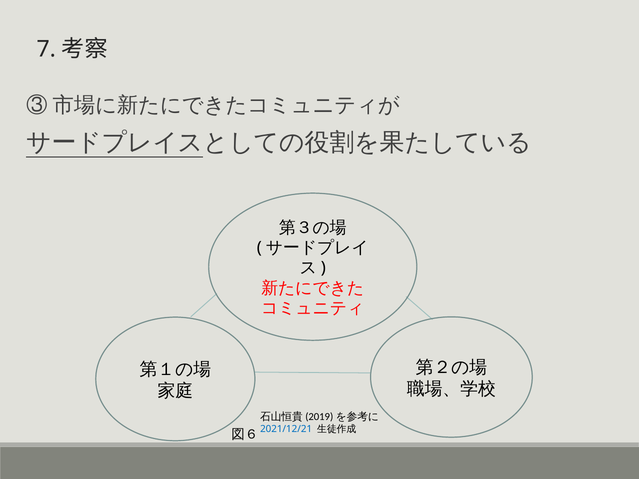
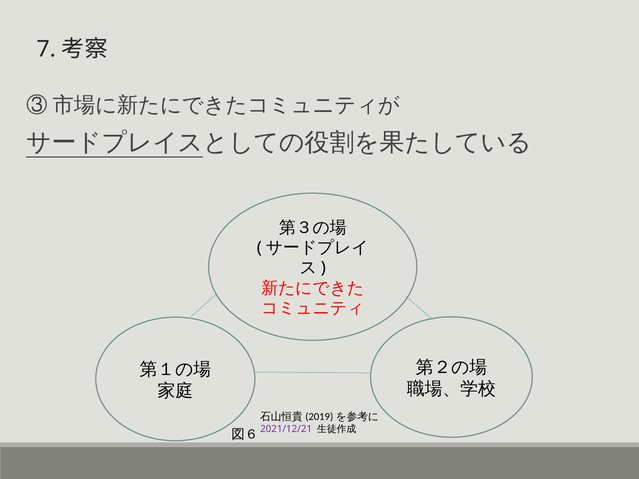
2021/12/21 colour: blue -> purple
